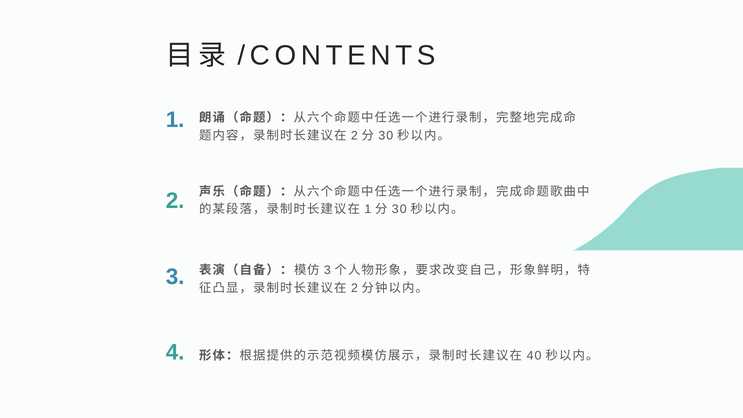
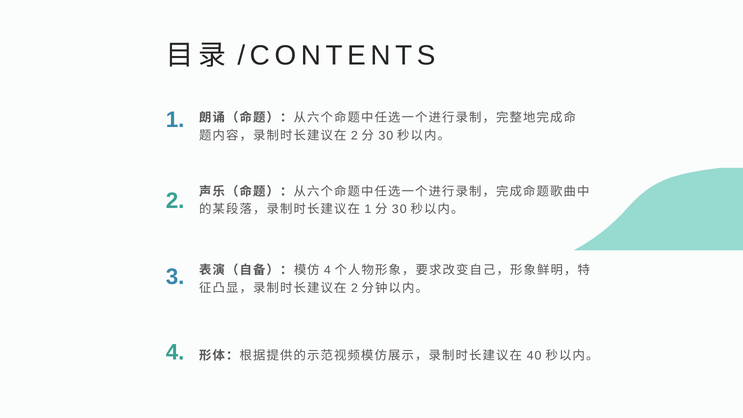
3 at (327, 270): 3 -> 4
